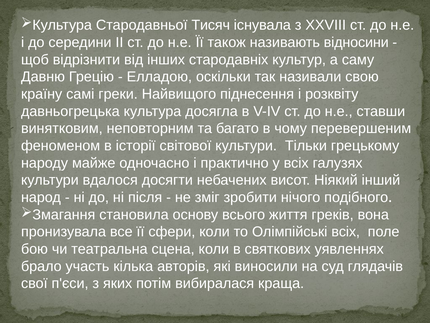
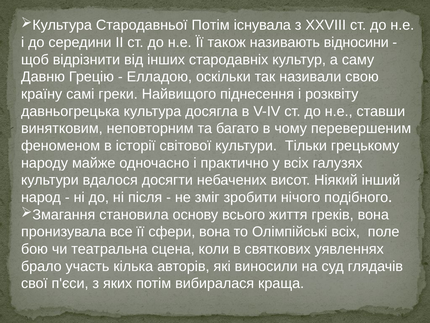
Стародавньої Тисяч: Тисяч -> Потім
сфери коли: коли -> вона
